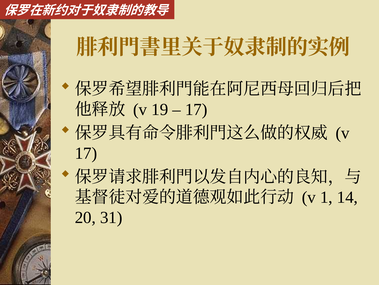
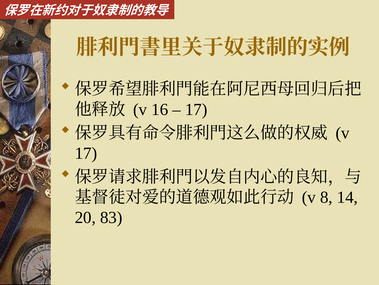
19: 19 -> 16
1: 1 -> 8
31: 31 -> 83
